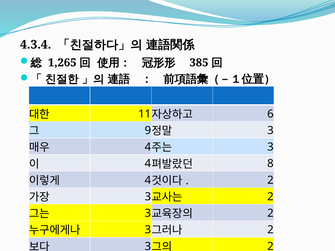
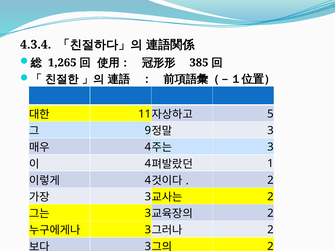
6: 6 -> 5
8: 8 -> 1
